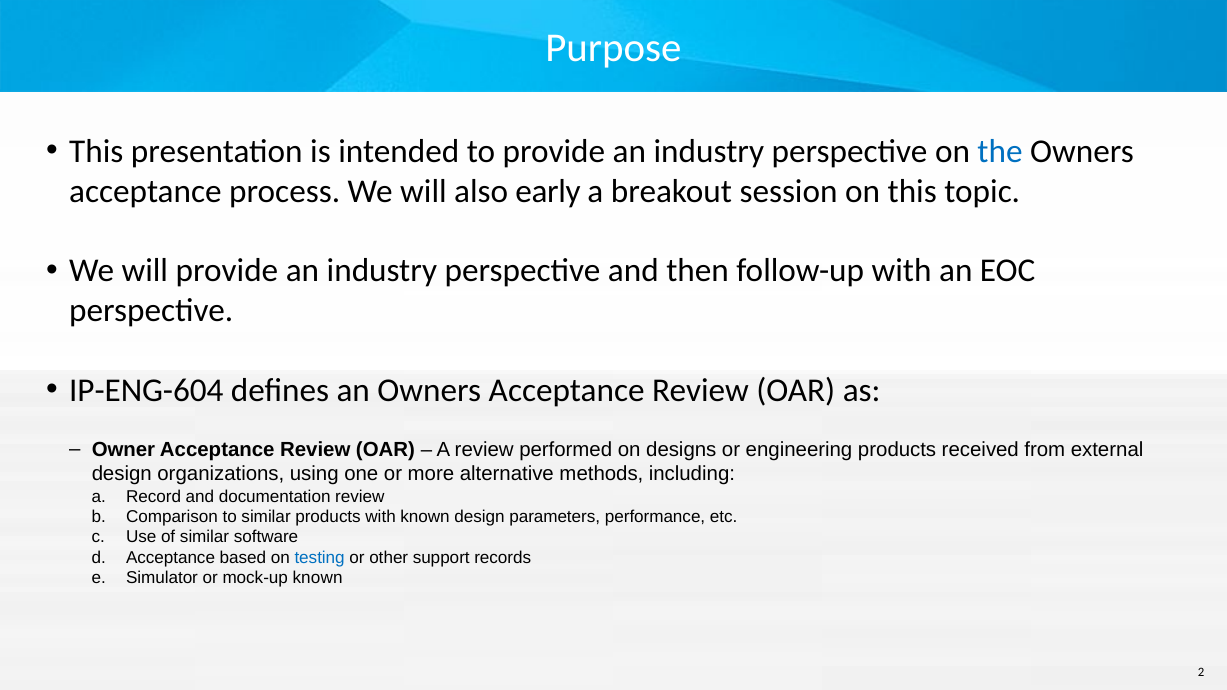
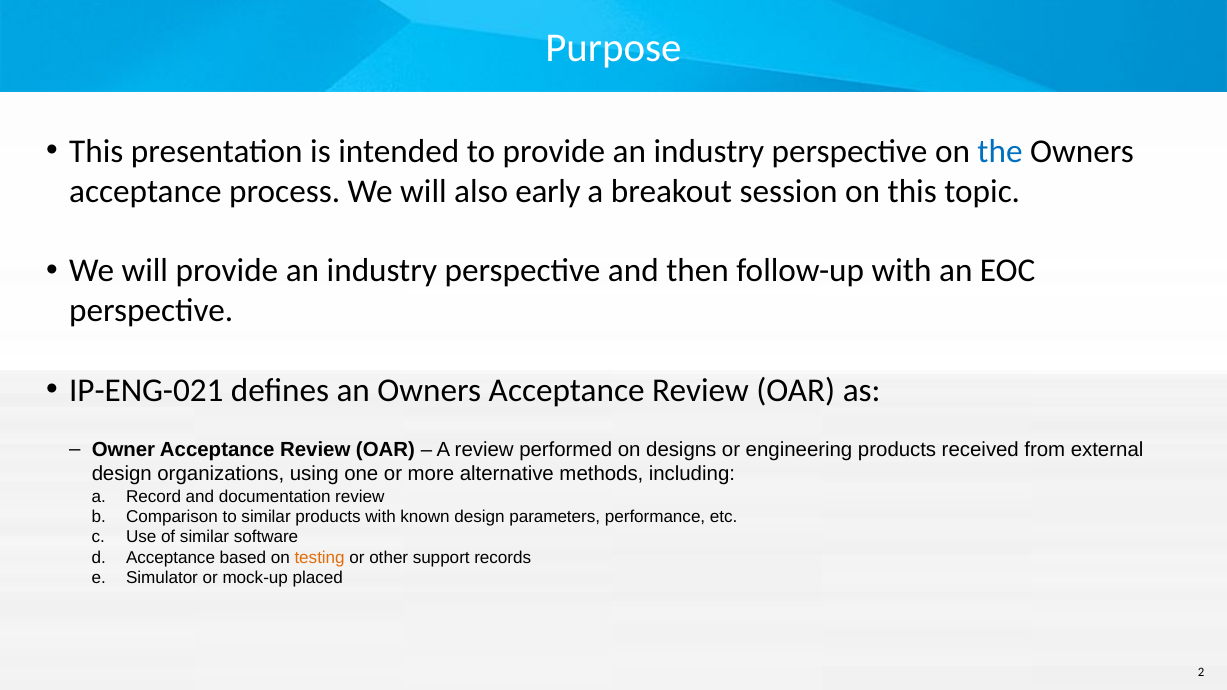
IP-ENG-604: IP-ENG-604 -> IP-ENG-021
testing colour: blue -> orange
mock-up known: known -> placed
